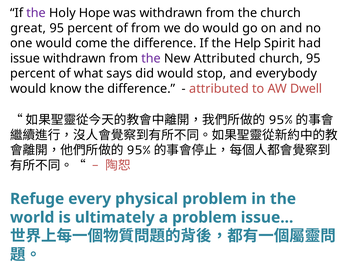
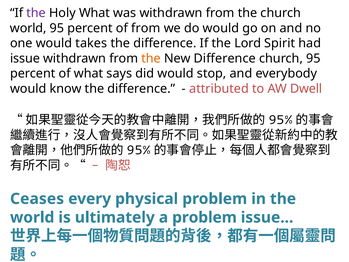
Holy Hope: Hope -> What
great at (28, 28): great -> world
come: come -> takes
Help: Help -> Lord
the at (151, 58) colour: purple -> orange
New Attributed: Attributed -> Difference
Refuge: Refuge -> Ceases
